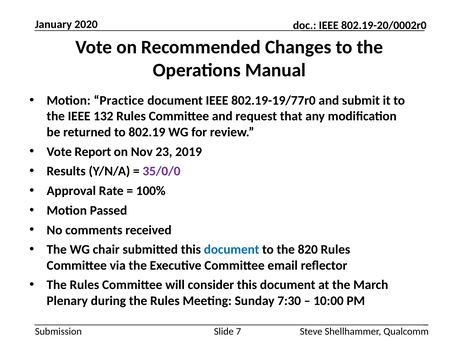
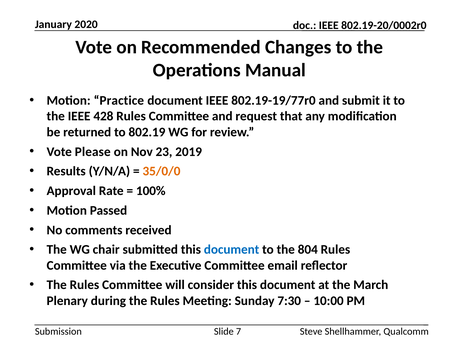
132: 132 -> 428
Report: Report -> Please
35/0/0 colour: purple -> orange
820: 820 -> 804
